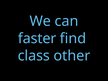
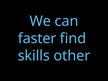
class: class -> skills
